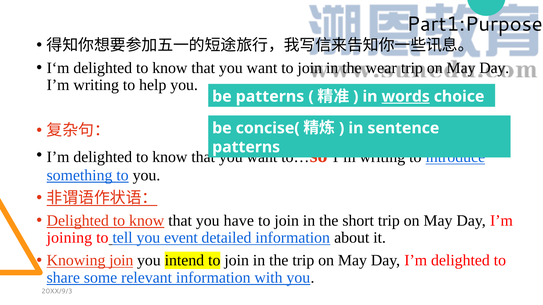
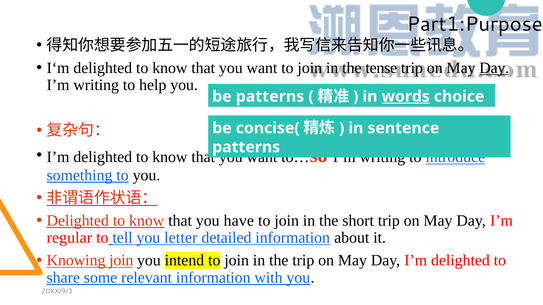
wear: wear -> tense
Day at (494, 68) underline: none -> present
joining: joining -> regular
event: event -> letter
